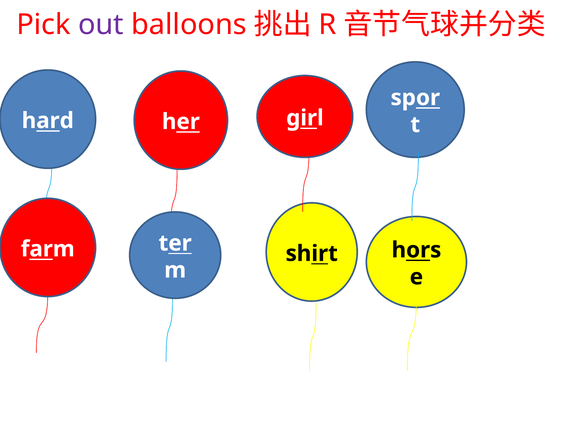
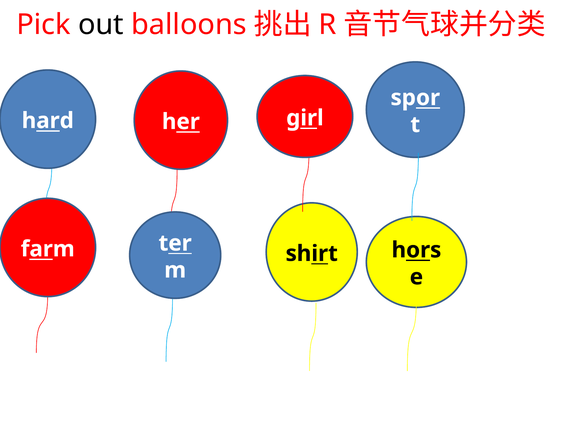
out colour: purple -> black
